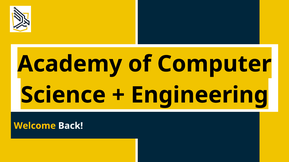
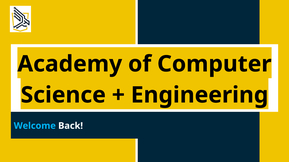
Welcome colour: yellow -> light blue
